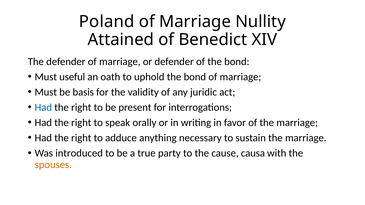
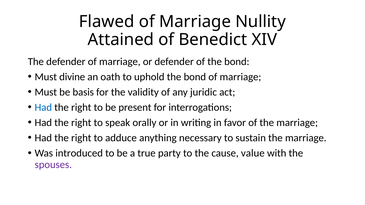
Poland: Poland -> Flawed
useful: useful -> divine
causa: causa -> value
spouses colour: orange -> purple
